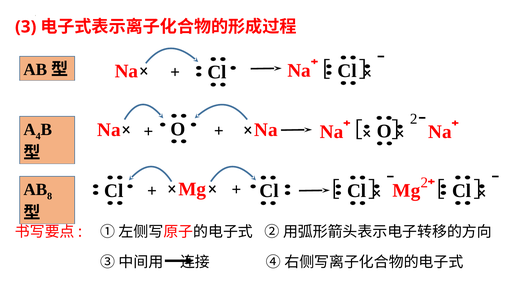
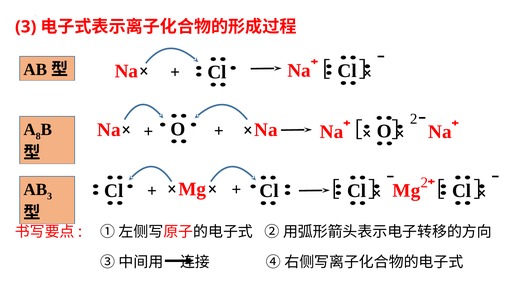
4: 4 -> 8
8 at (50, 196): 8 -> 3
